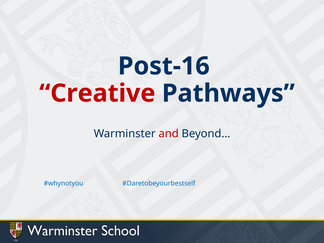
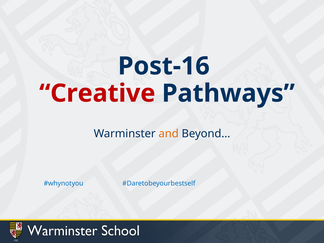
and colour: red -> orange
